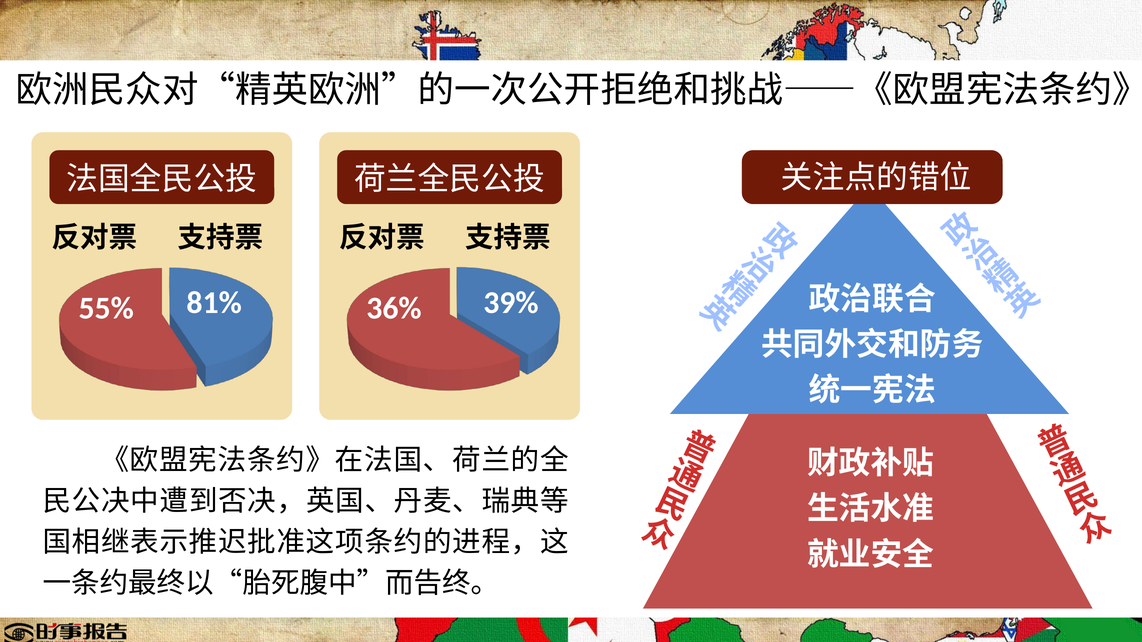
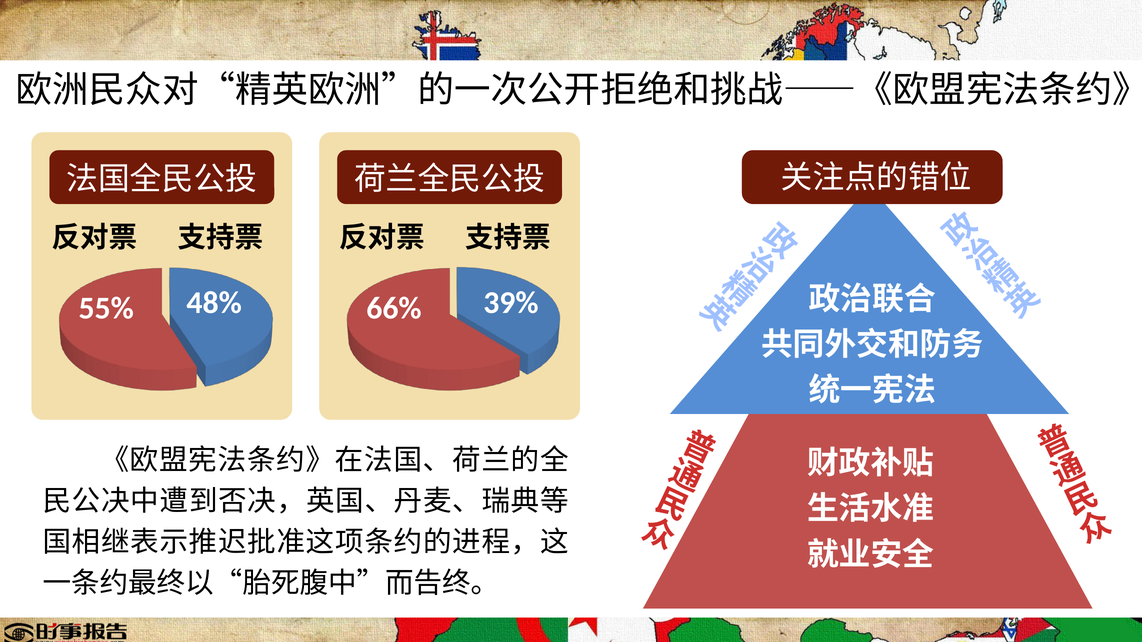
81%: 81% -> 48%
36%: 36% -> 66%
